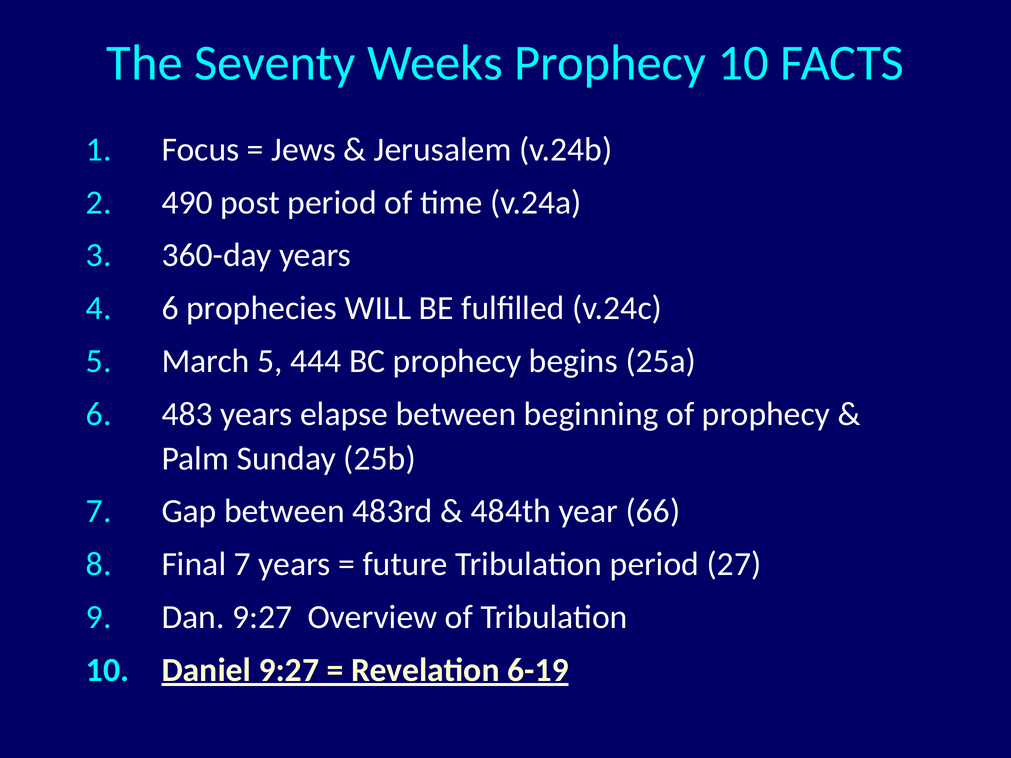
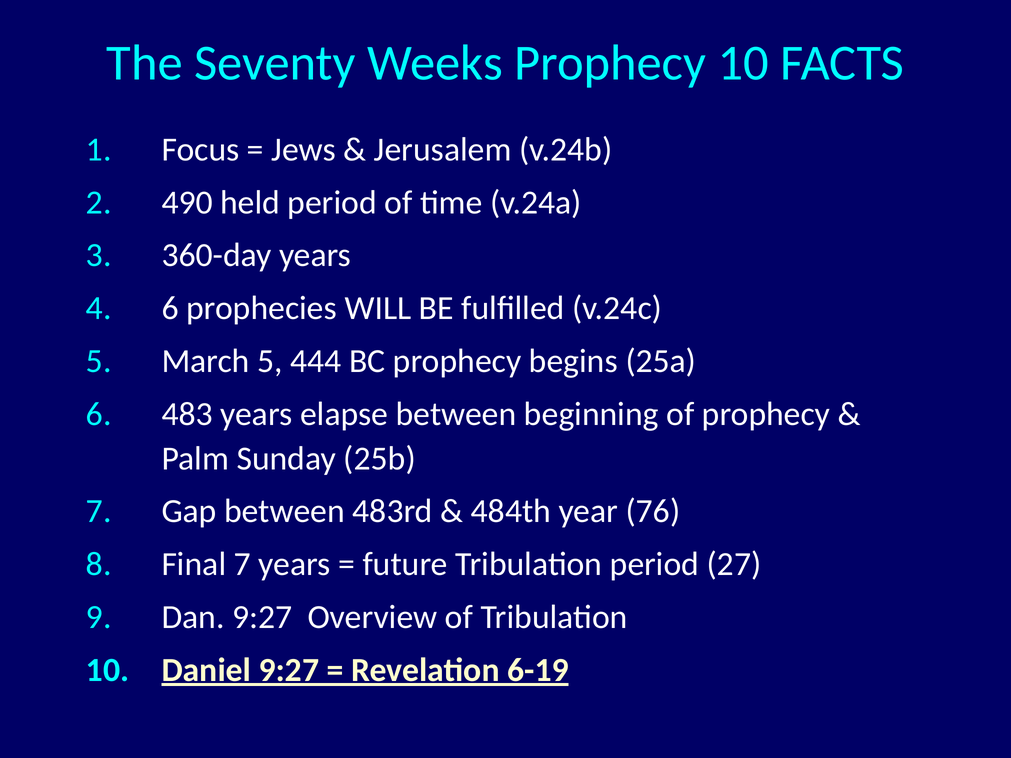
post: post -> held
66: 66 -> 76
